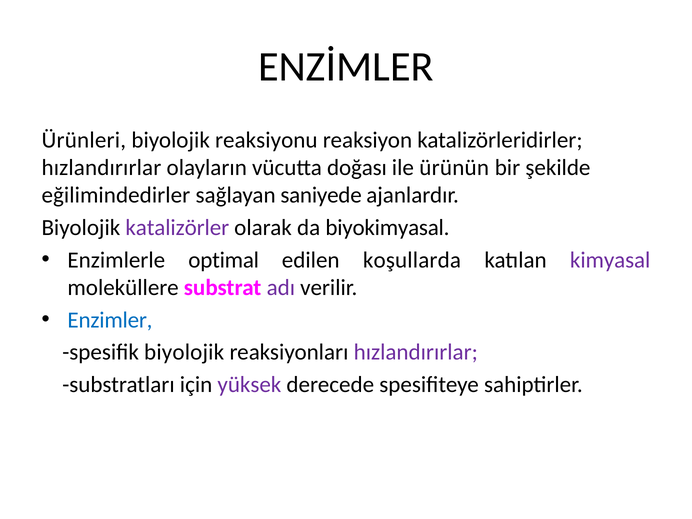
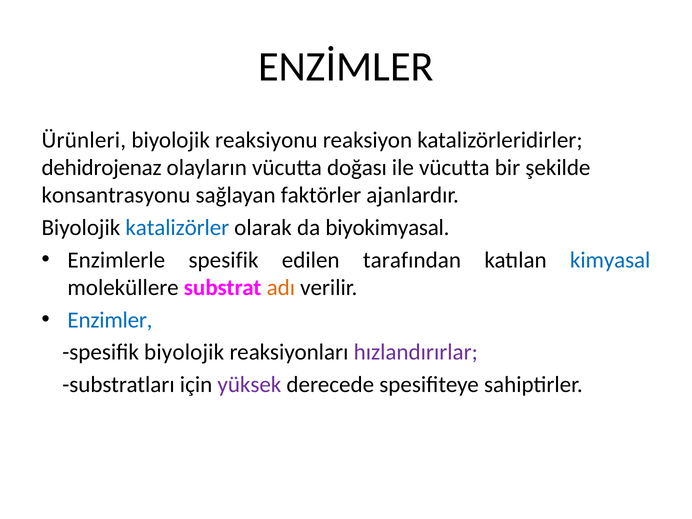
hızlandırırlar at (101, 168): hızlandırırlar -> dehidrojenaz
ile ürünün: ürünün -> vücutta
eğilimindedirler: eğilimindedirler -> konsantrasyonu
saniyede: saniyede -> faktörler
katalizörler colour: purple -> blue
Enzimlerle optimal: optimal -> spesifik
koşullarda: koşullarda -> tarafından
kimyasal colour: purple -> blue
adı colour: purple -> orange
